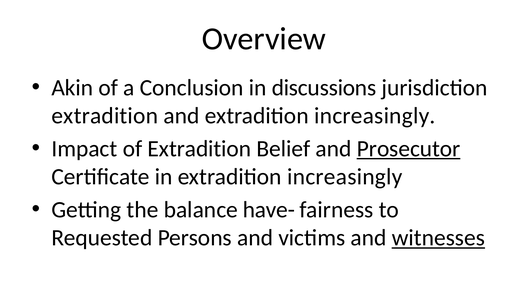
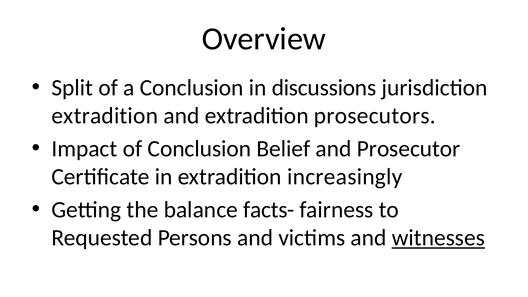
Akin: Akin -> Split
and extradition increasingly: increasingly -> prosecutors
of Extradition: Extradition -> Conclusion
Prosecutor underline: present -> none
have-: have- -> facts-
